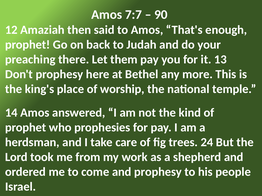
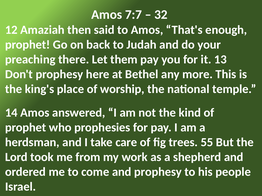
90: 90 -> 32
24: 24 -> 55
